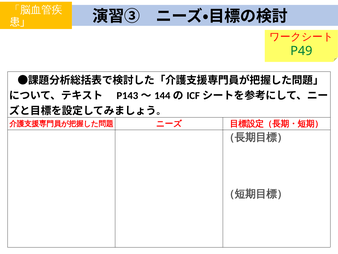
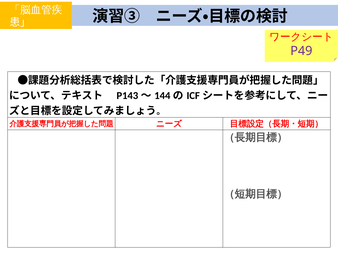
P49 colour: green -> purple
